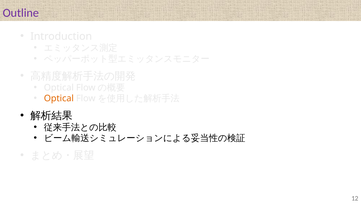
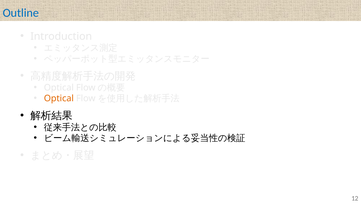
Outline colour: purple -> blue
